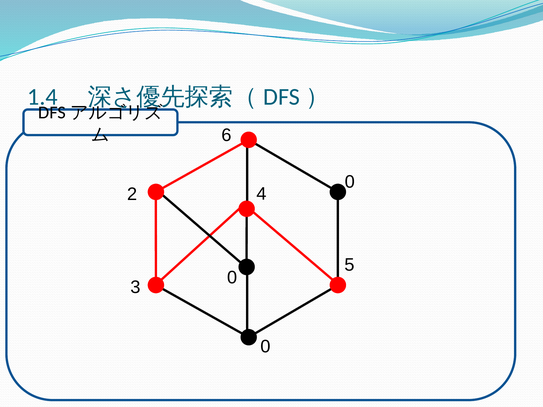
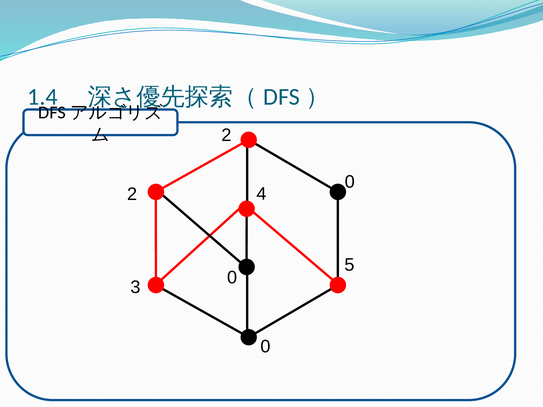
6 at (227, 135): 6 -> 2
